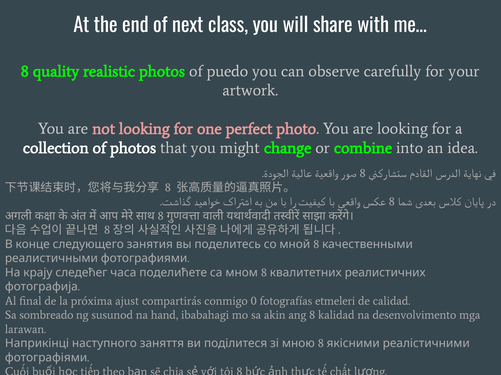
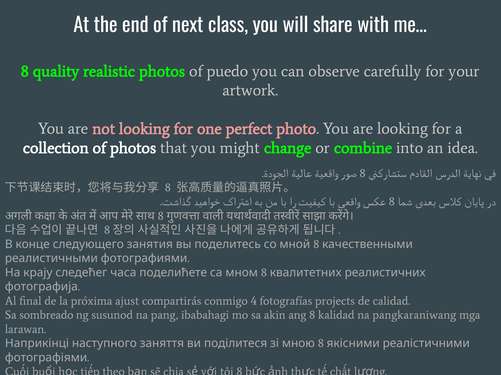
0: 0 -> 4
etmeleri: etmeleri -> projects
hand: hand -> pang
desenvolvimento: desenvolvimento -> pangkaraniwang
